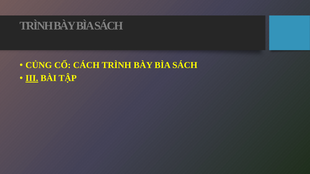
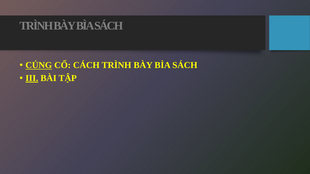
CỦNG underline: none -> present
